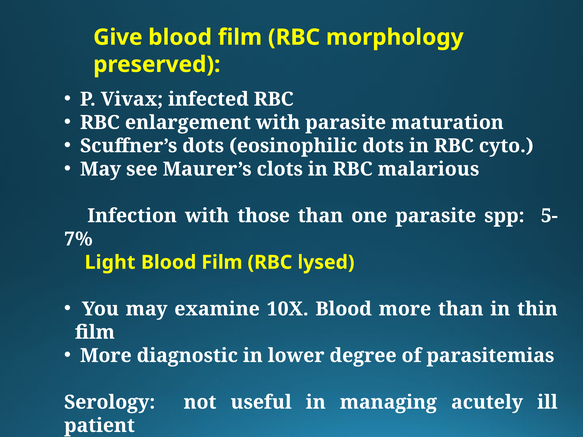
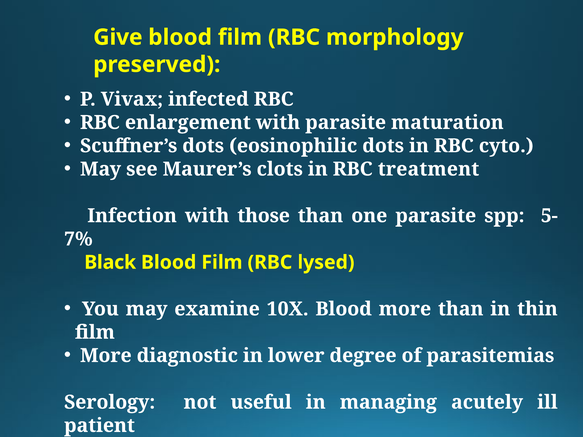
malarious: malarious -> treatment
Light: Light -> Black
